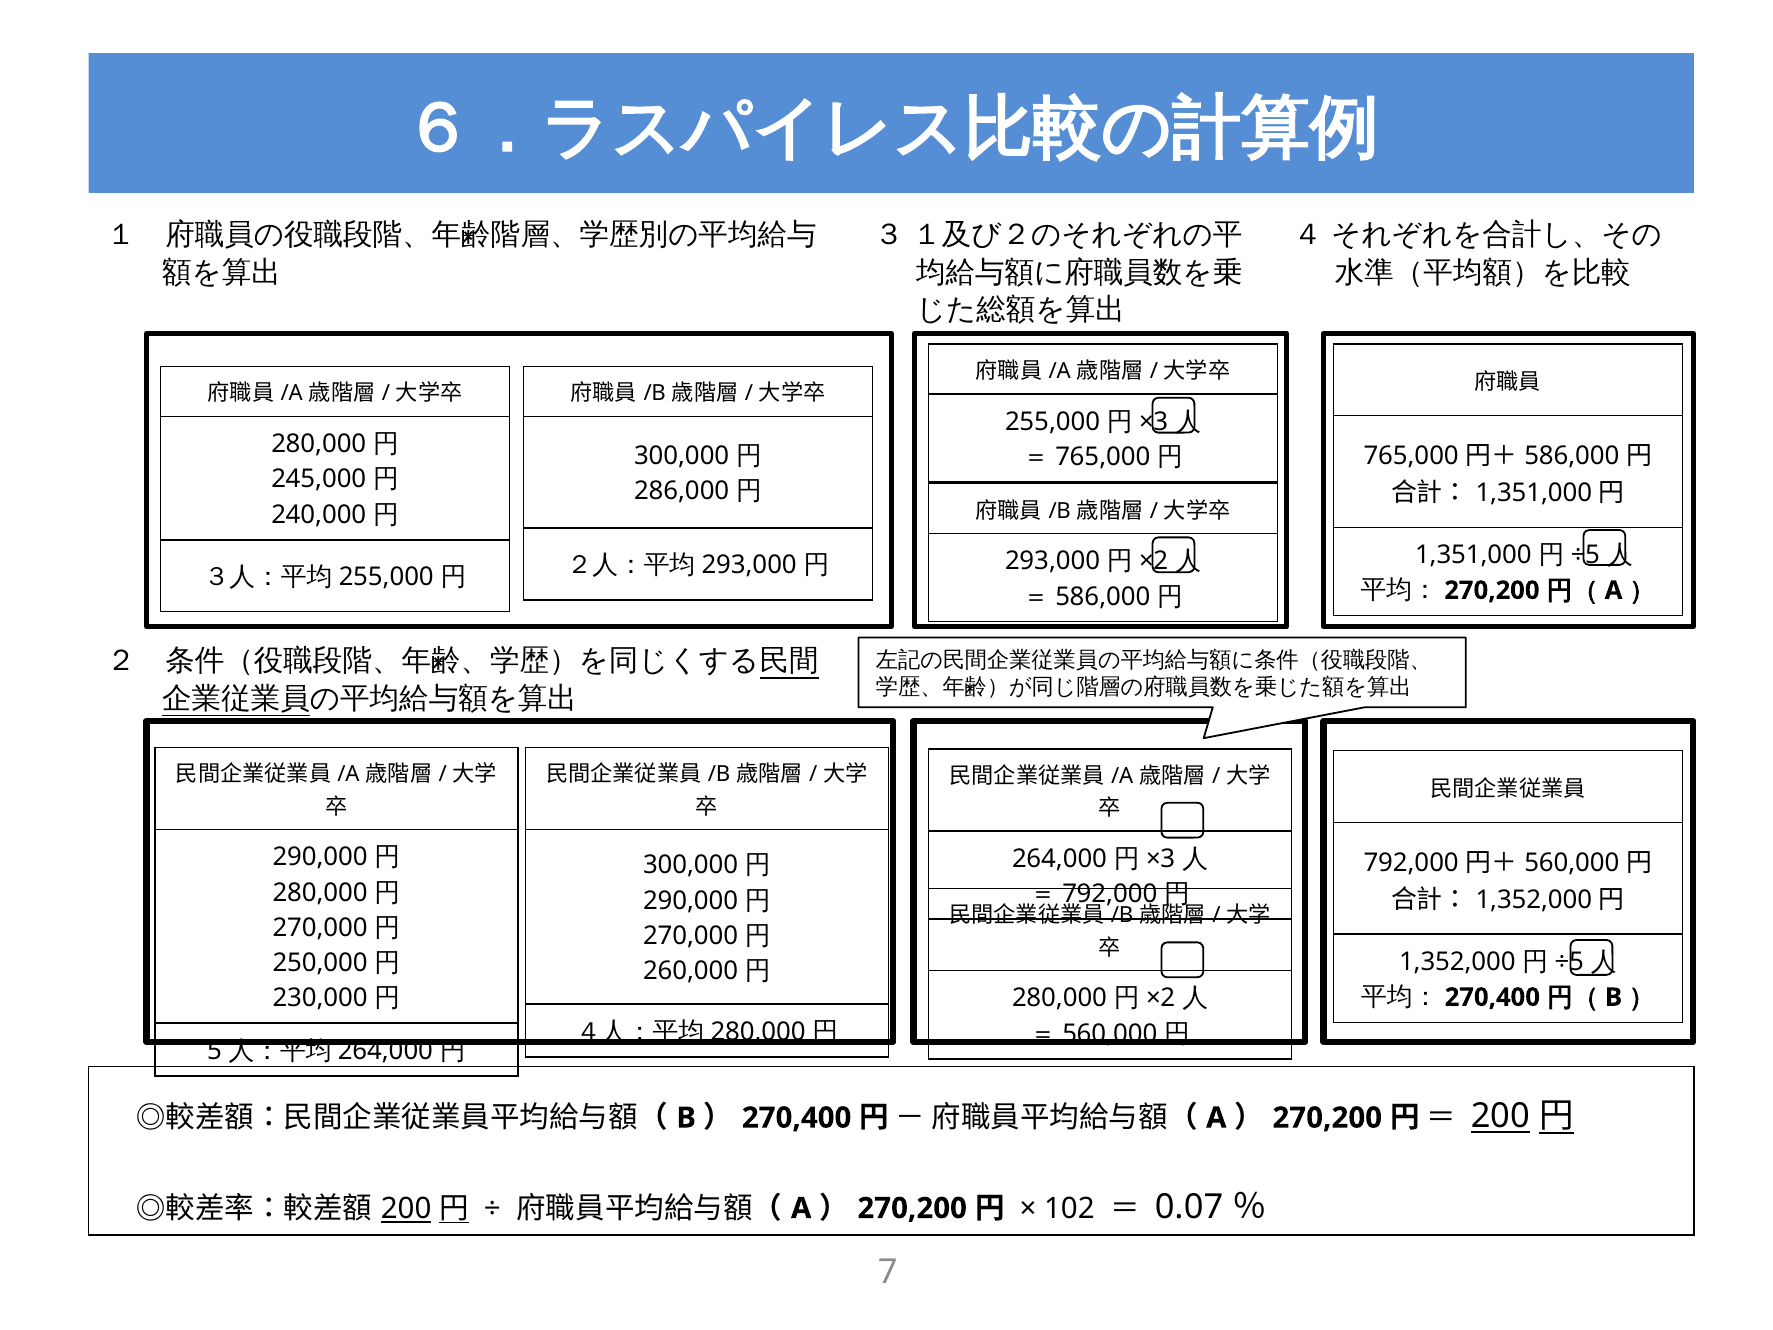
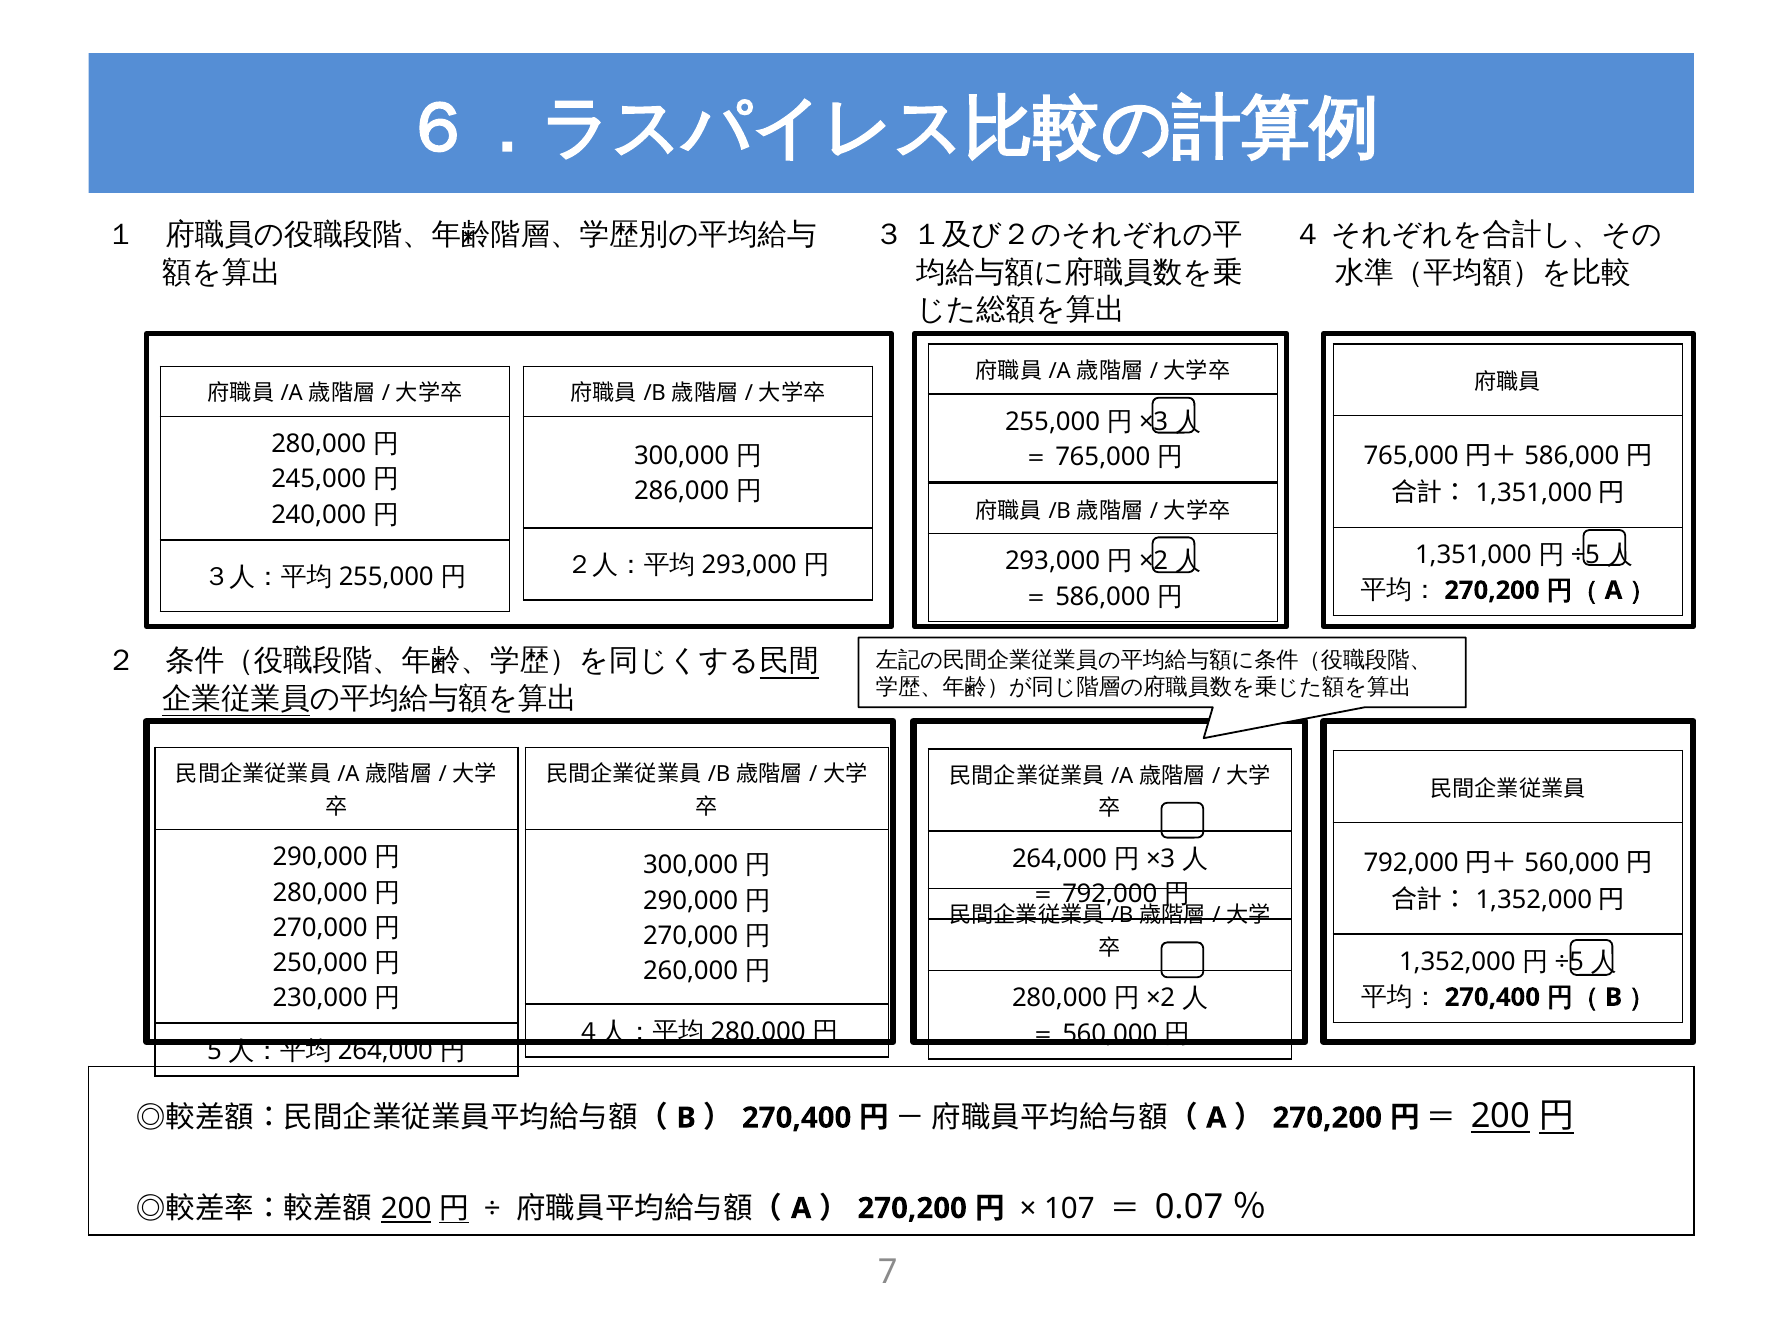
102: 102 -> 107
